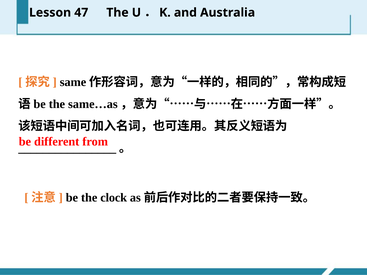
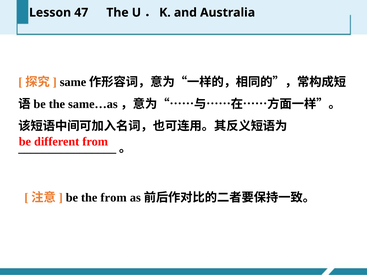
the clock: clock -> from
